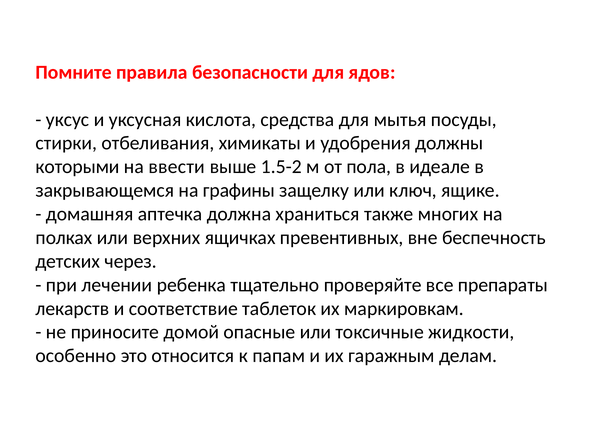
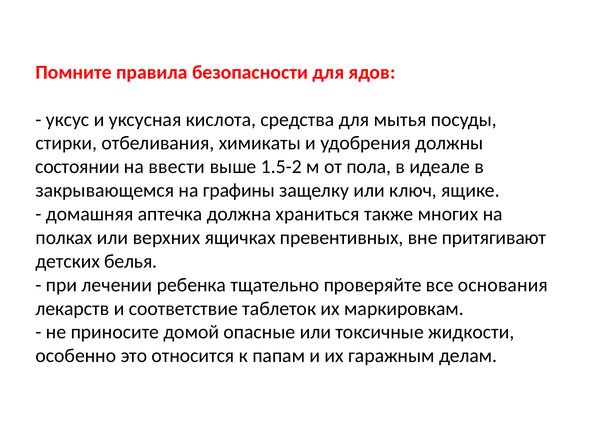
которыми: которыми -> состоянии
беспечность: беспечность -> притягивают
через: через -> белья
препараты: препараты -> основания
